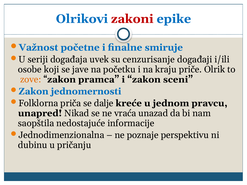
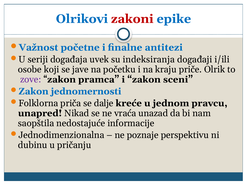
smiruje: smiruje -> antitezi
cenzurisanje: cenzurisanje -> indeksiranja
zove colour: orange -> purple
